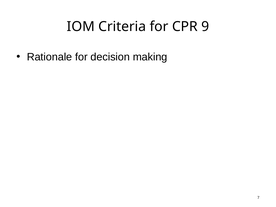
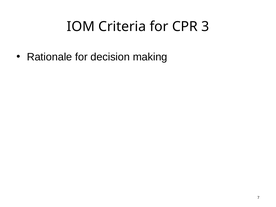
9: 9 -> 3
